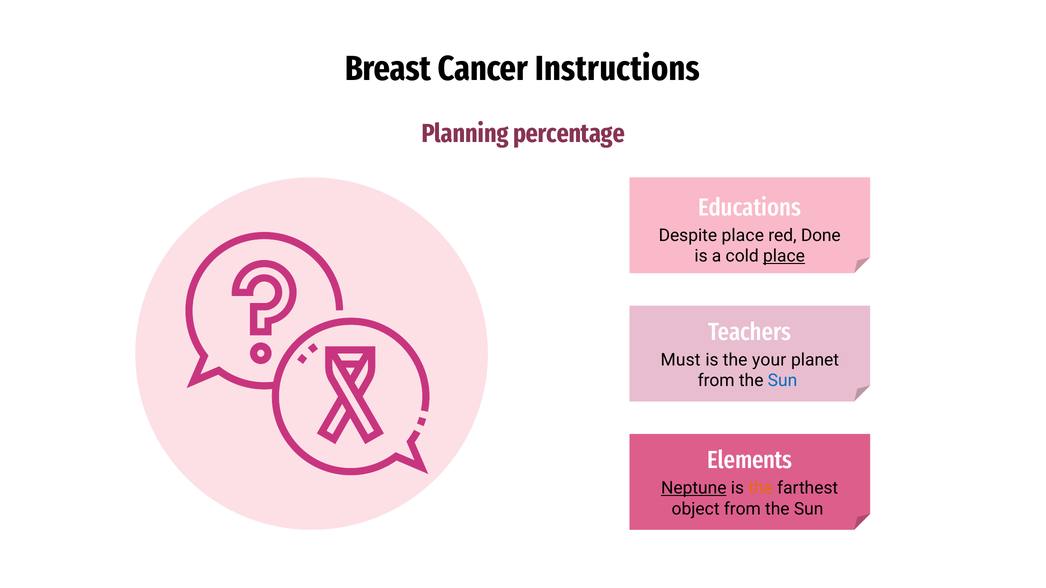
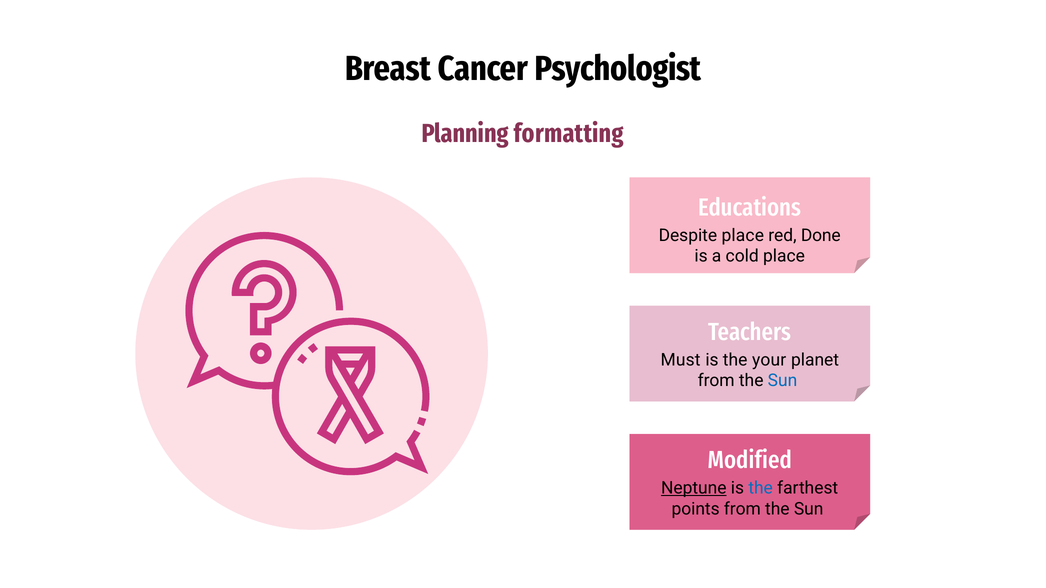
Instructions: Instructions -> Psychologist
percentage: percentage -> formatting
place at (784, 256) underline: present -> none
Elements: Elements -> Modified
the at (761, 488) colour: orange -> blue
object: object -> points
